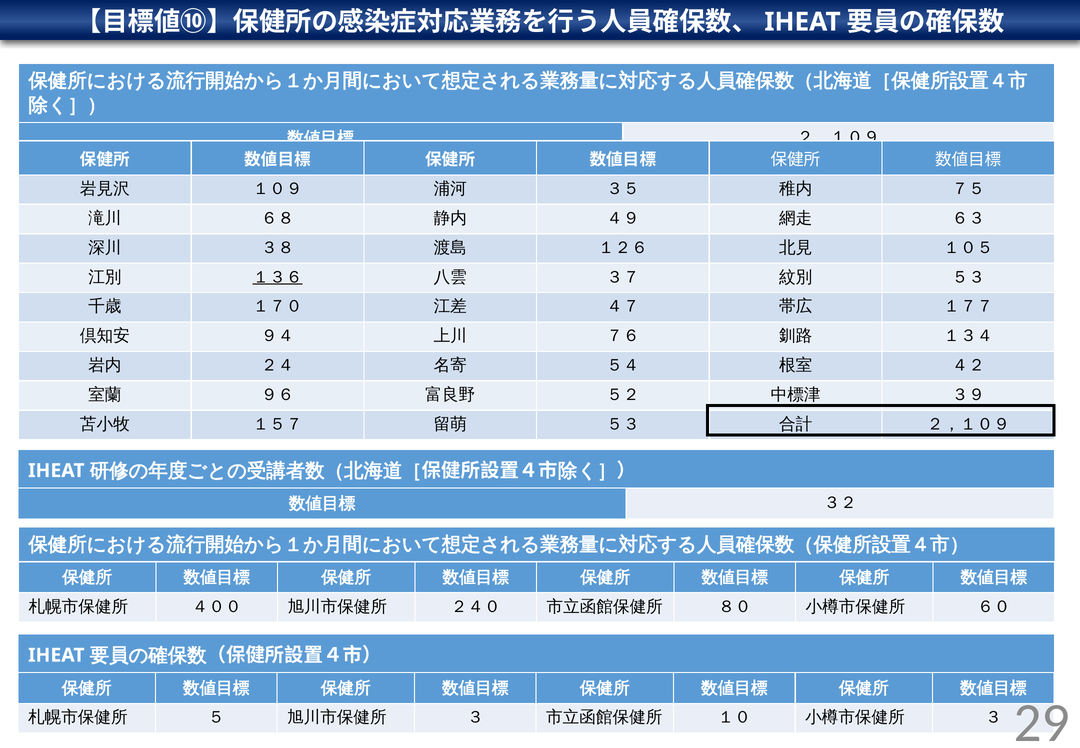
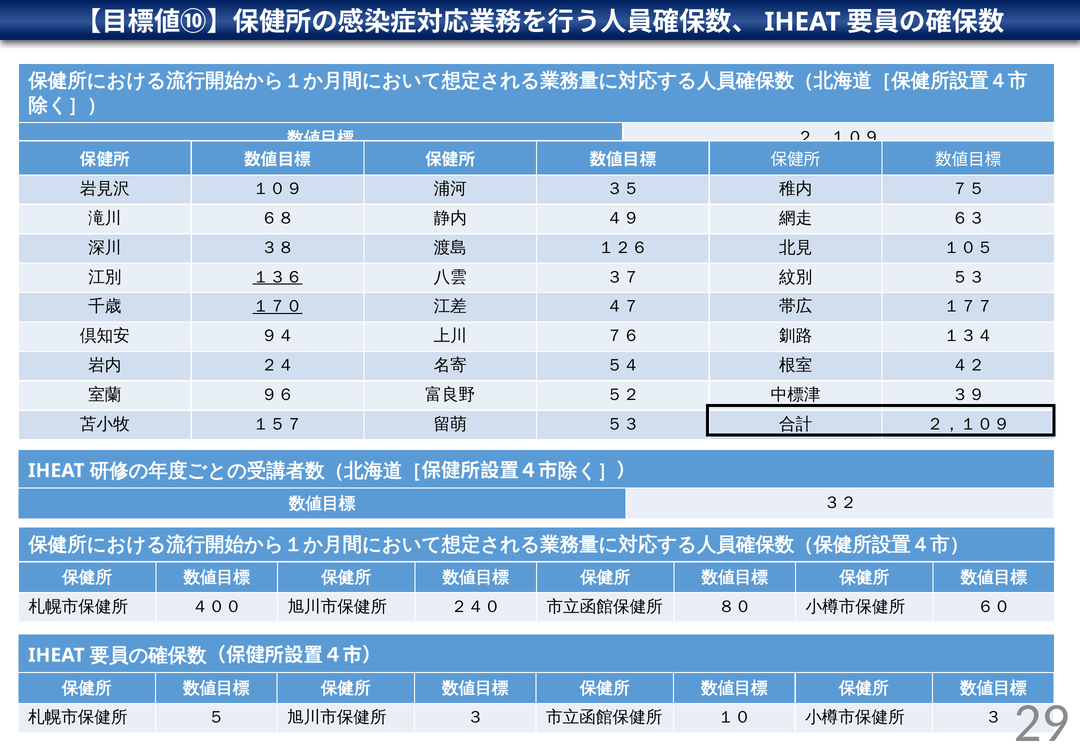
１７０ underline: none -> present
